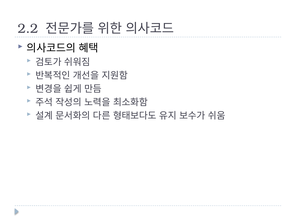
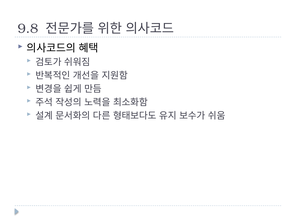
2.2: 2.2 -> 9.8
